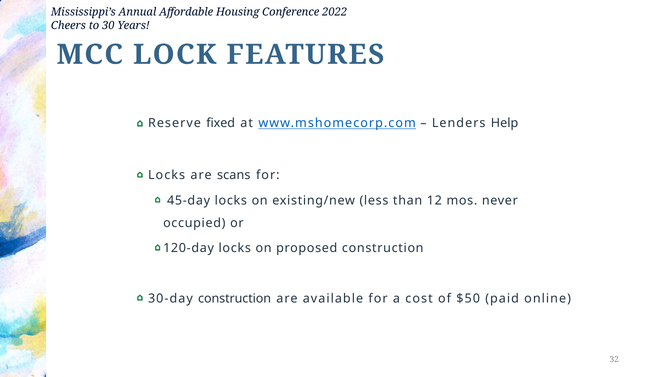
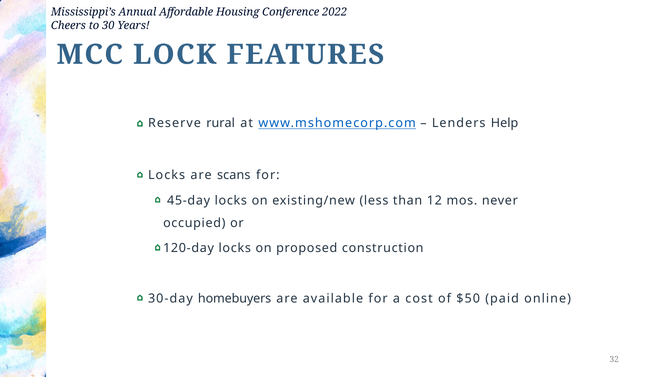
fixed: fixed -> rural
30-day construction: construction -> homebuyers
